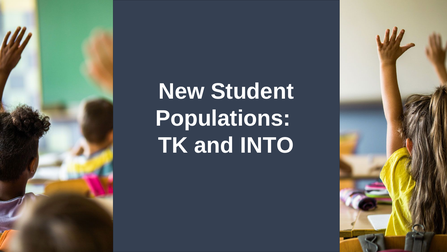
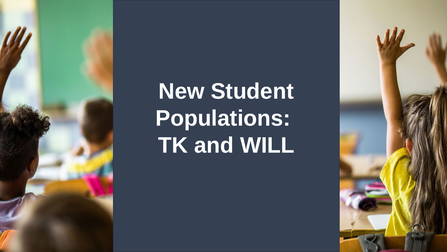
INTO: INTO -> WILL
